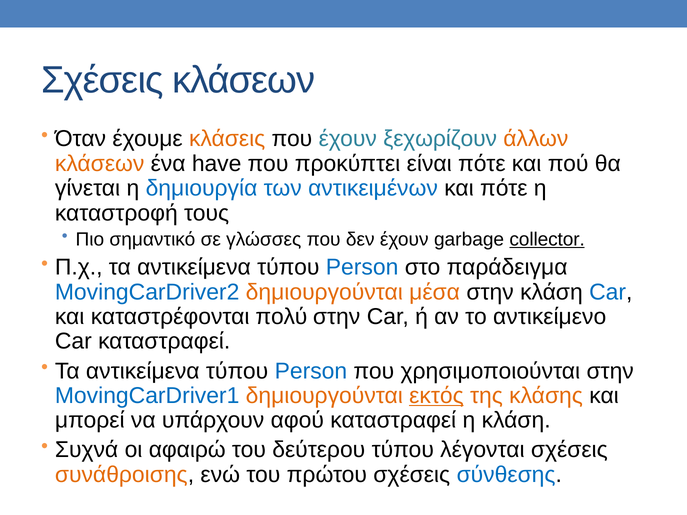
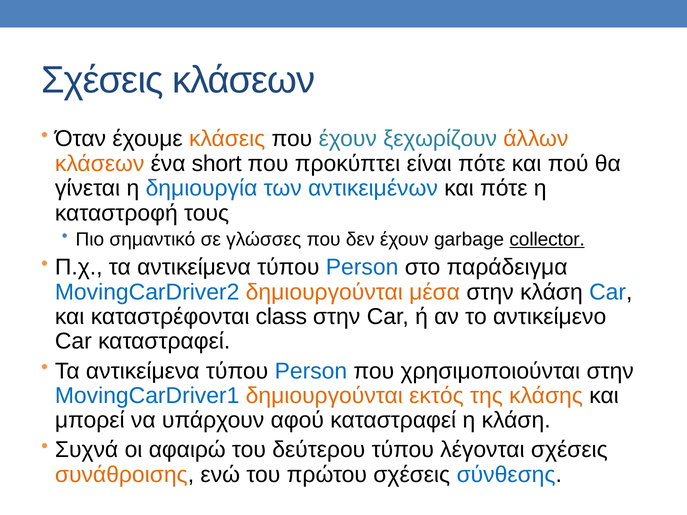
have: have -> short
πολύ: πολύ -> class
εκτός underline: present -> none
